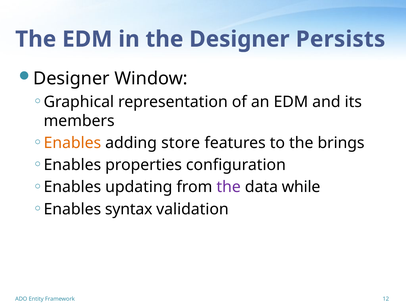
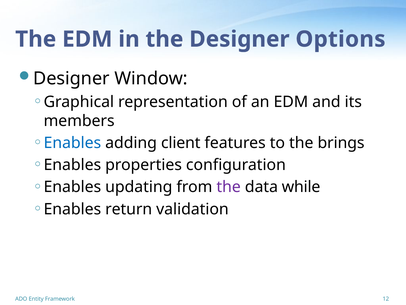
Persists: Persists -> Options
Enables at (72, 143) colour: orange -> blue
store: store -> client
syntax: syntax -> return
